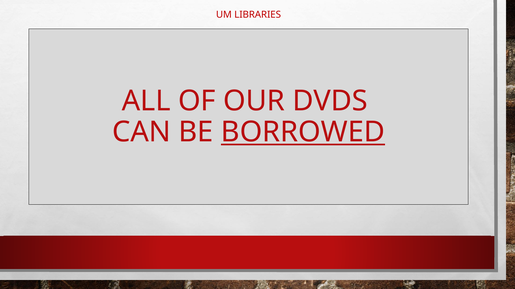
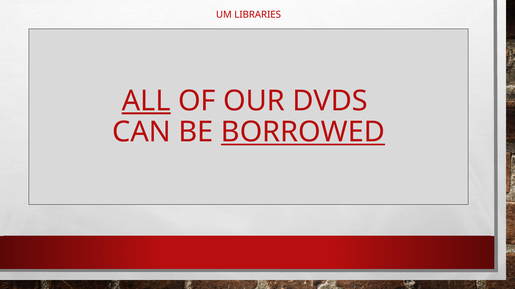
ALL underline: none -> present
